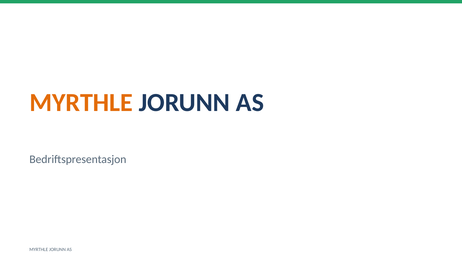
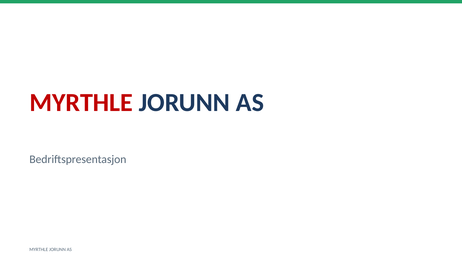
MYRTHLE at (81, 102) colour: orange -> red
